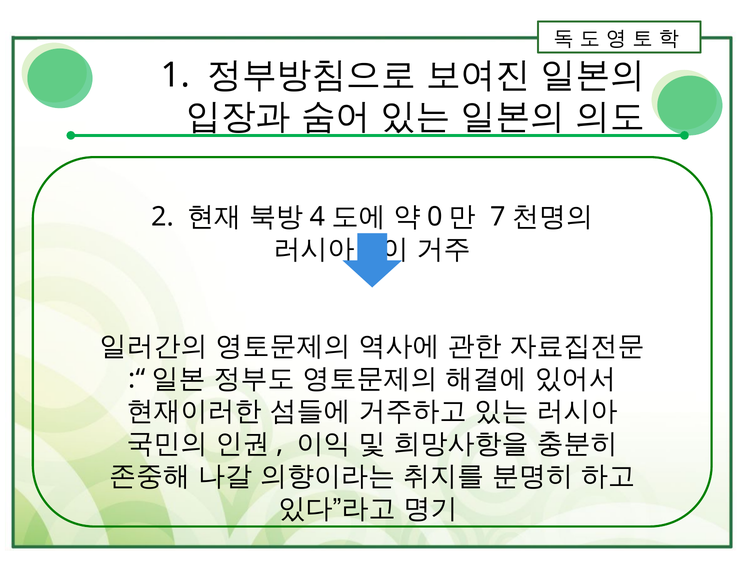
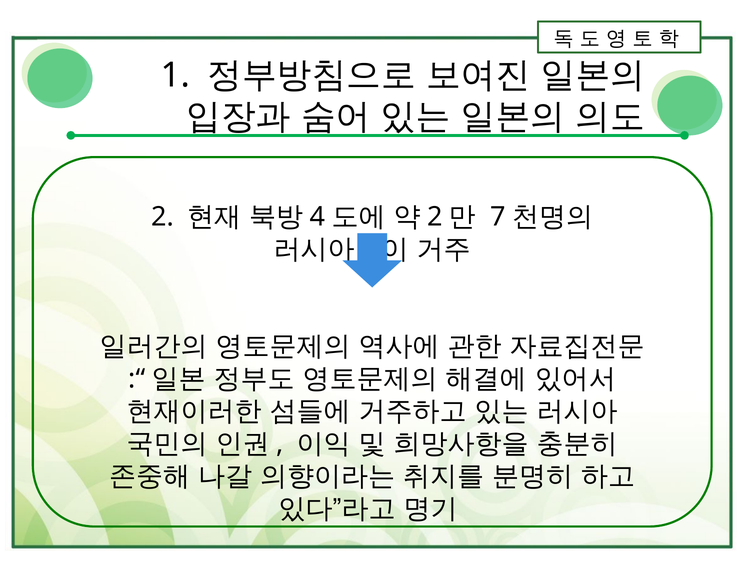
0 at (435, 217): 0 -> 2
